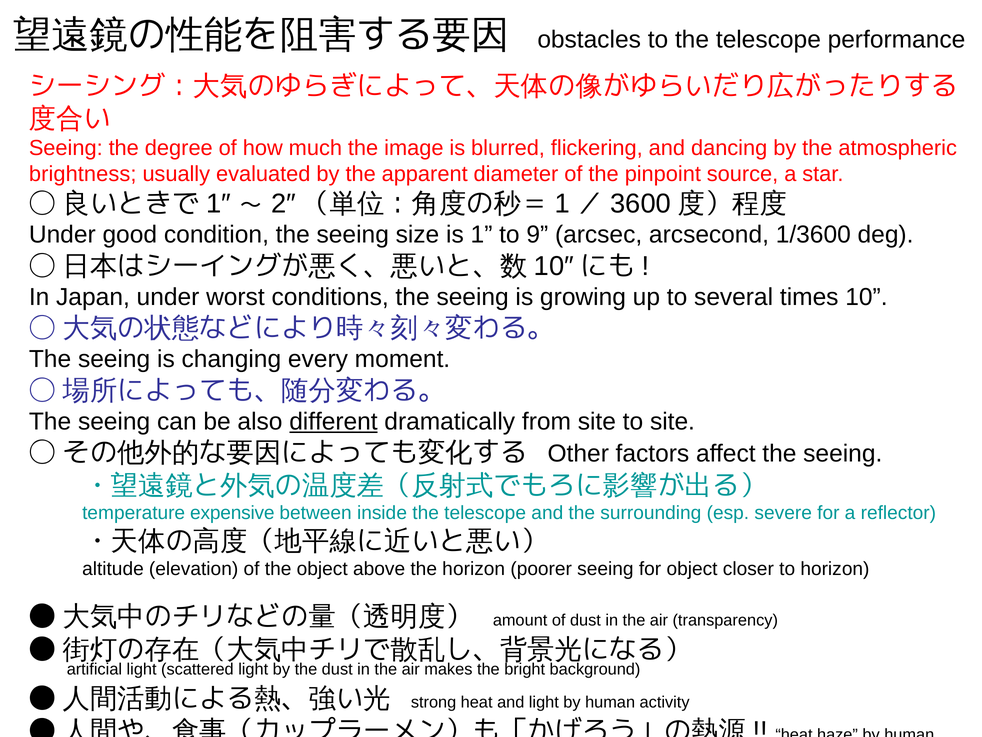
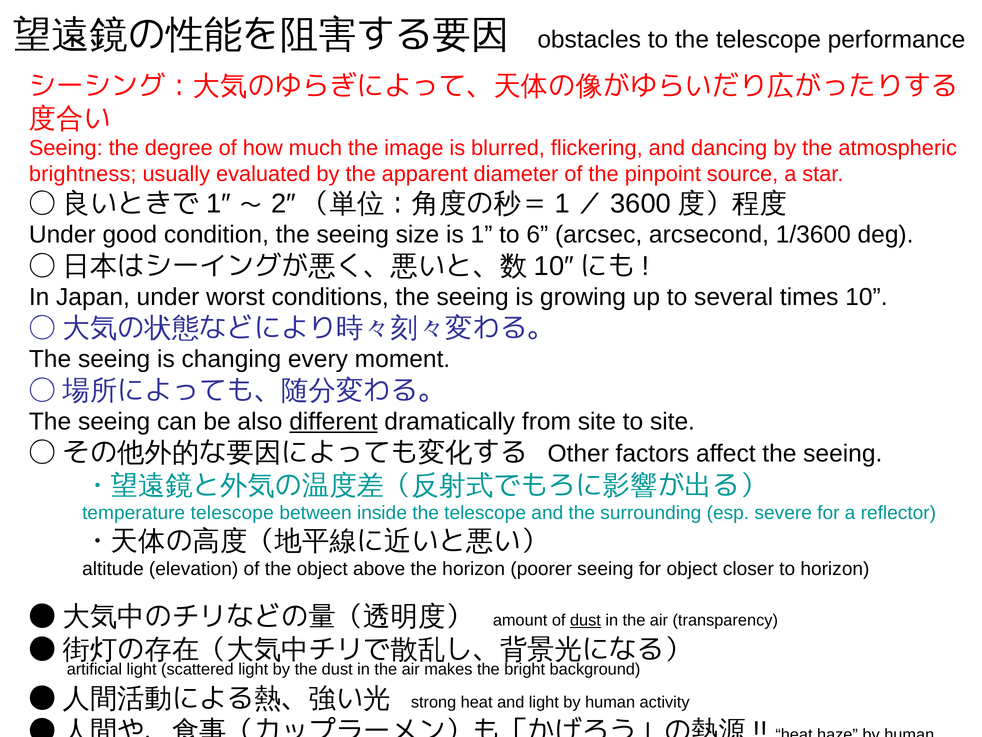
9: 9 -> 6
temperature expensive: expensive -> telescope
dust at (585, 620) underline: none -> present
